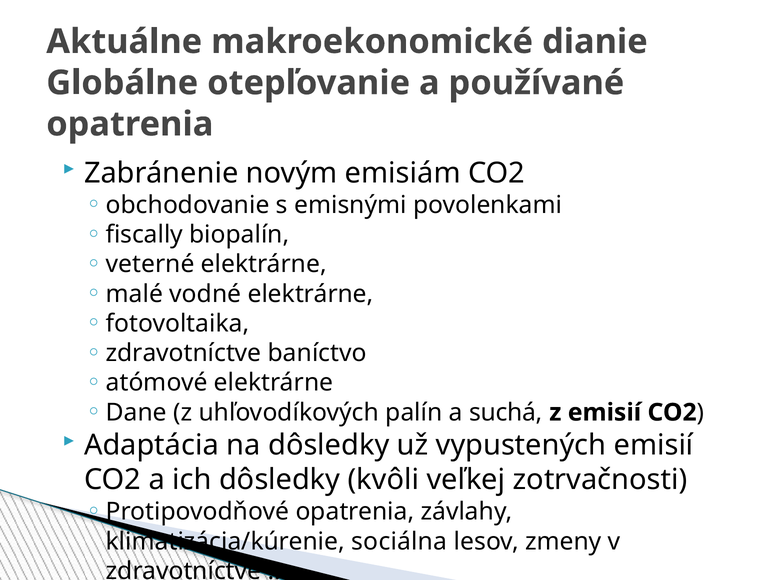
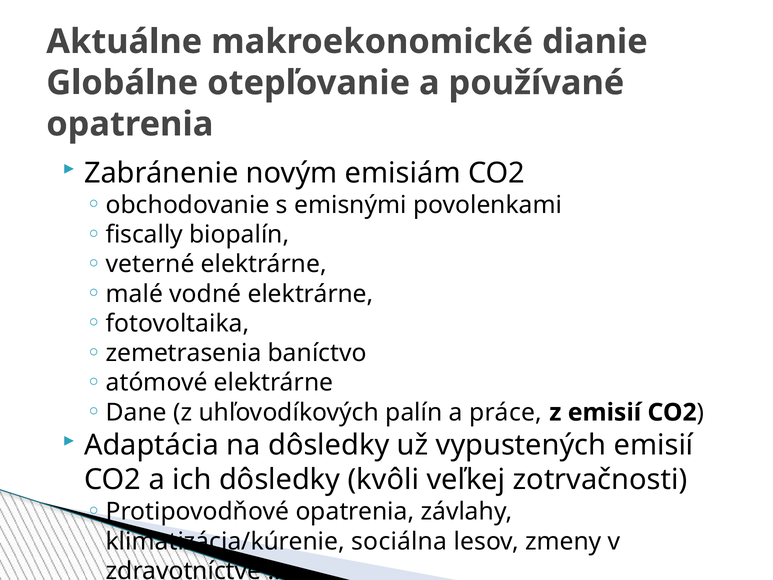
zdravotníctve at (184, 353): zdravotníctve -> zemetrasenia
suchá: suchá -> práce
